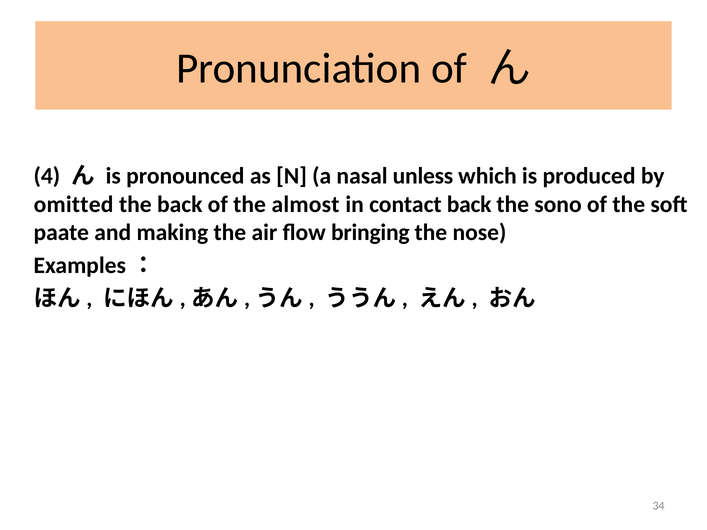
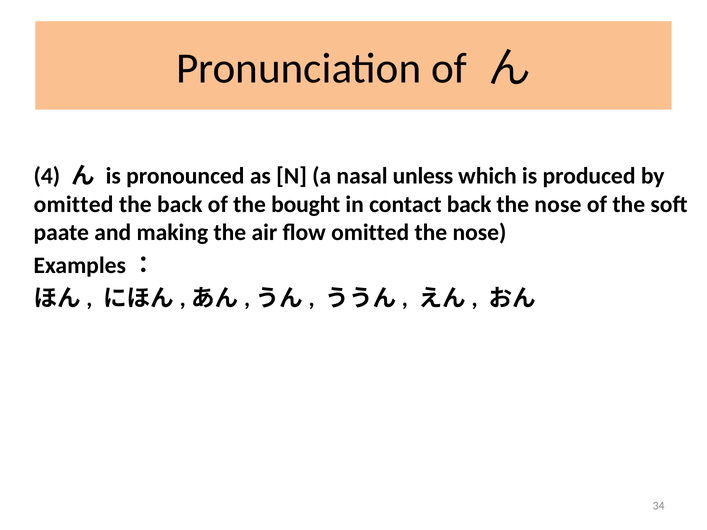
almost: almost -> bought
sono at (558, 204): sono -> nose
flow bringing: bringing -> omitted
